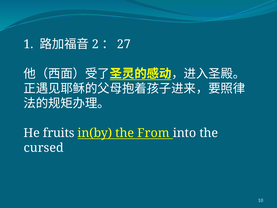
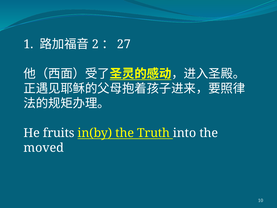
From: From -> Truth
cursed: cursed -> moved
